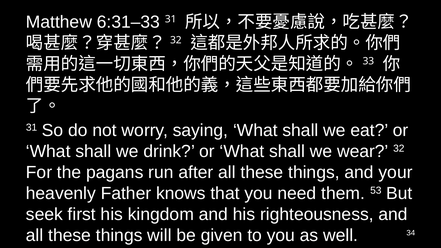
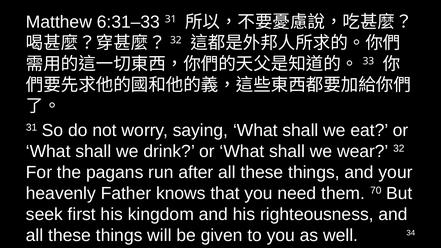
53: 53 -> 70
